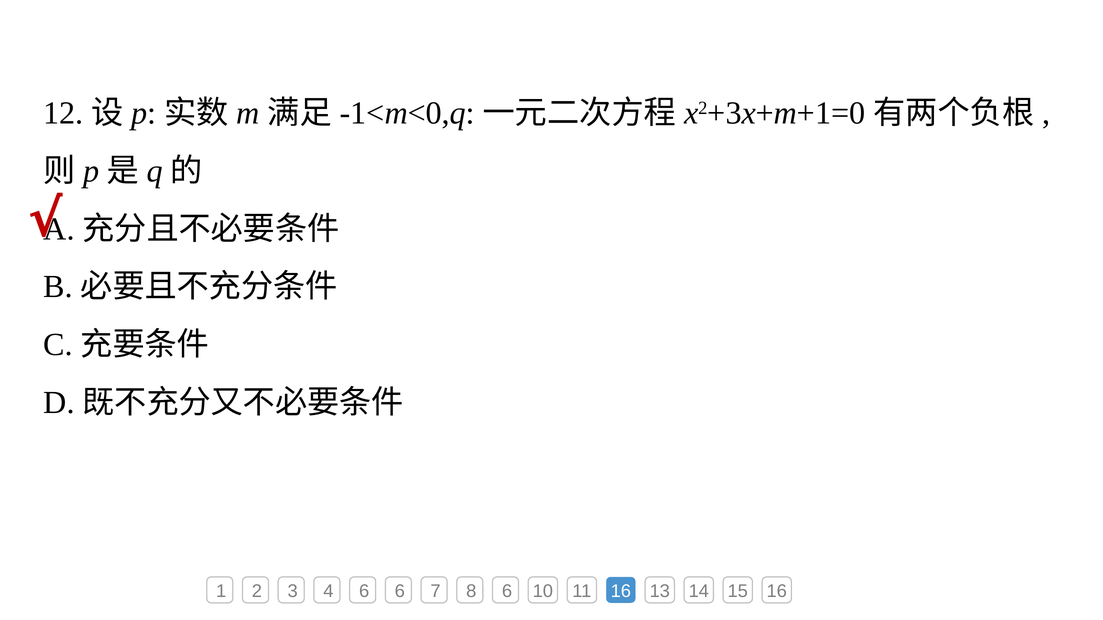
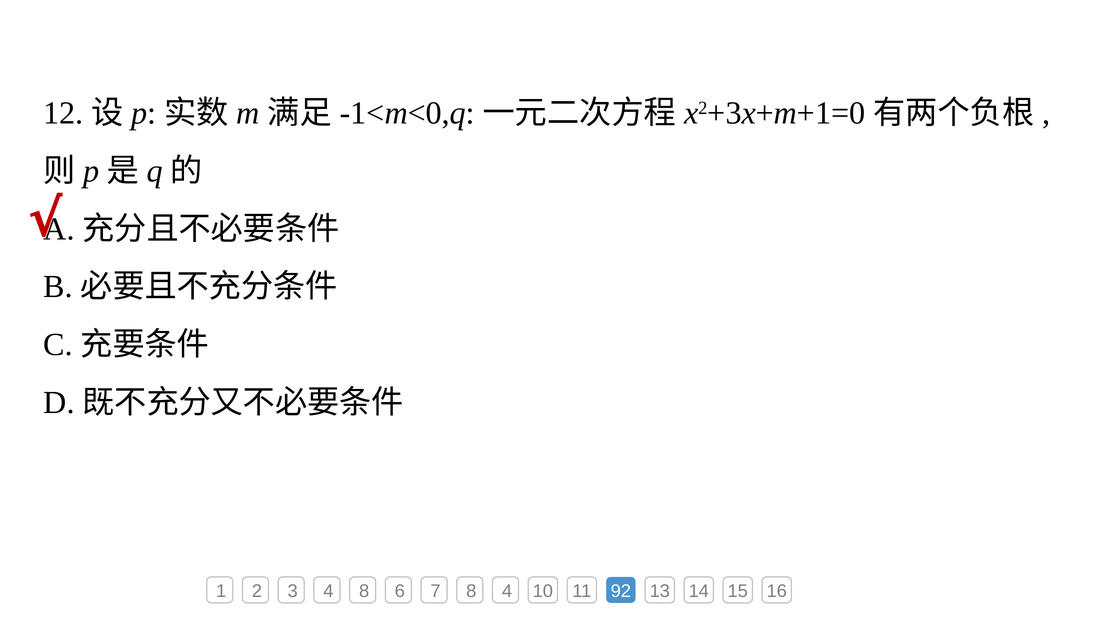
4 6: 6 -> 8
8 6: 6 -> 4
11 16: 16 -> 92
